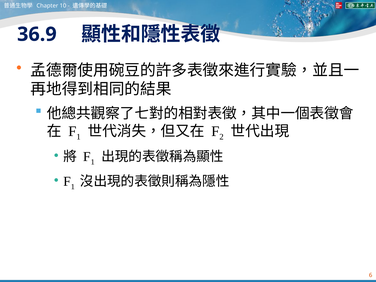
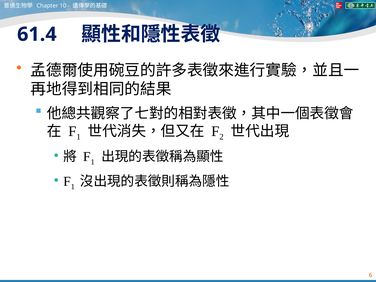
36.9: 36.9 -> 61.4
